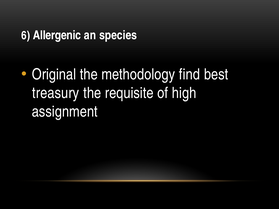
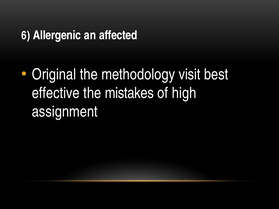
species: species -> affected
find: find -> visit
treasury: treasury -> effective
requisite: requisite -> mistakes
